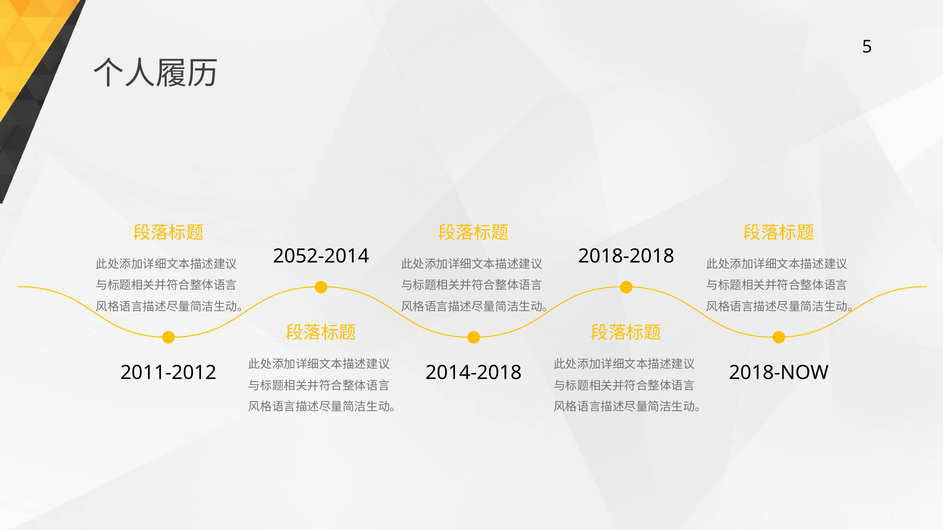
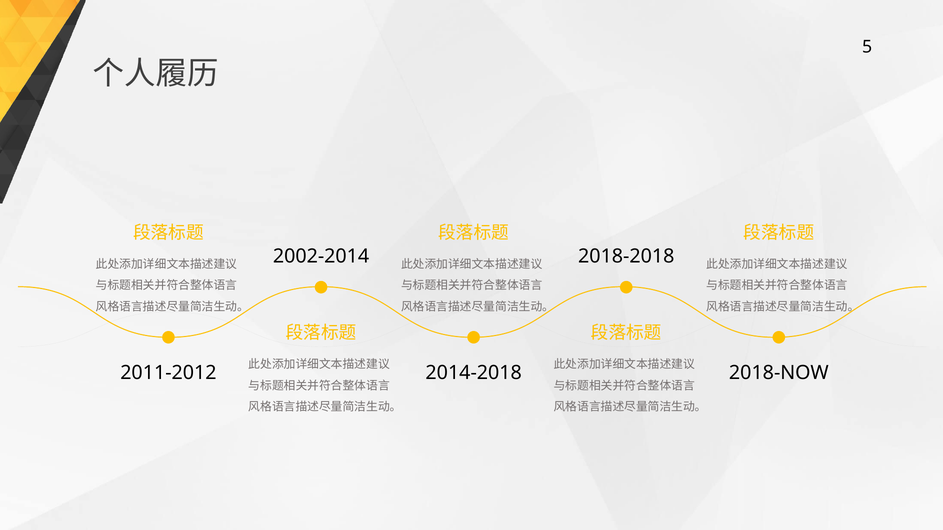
2052-2014: 2052-2014 -> 2002-2014
